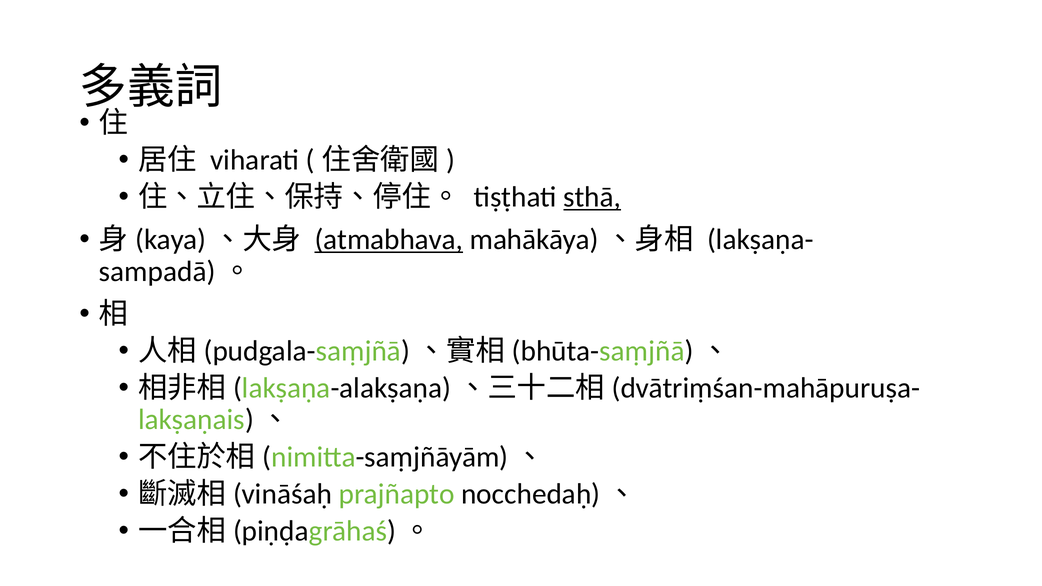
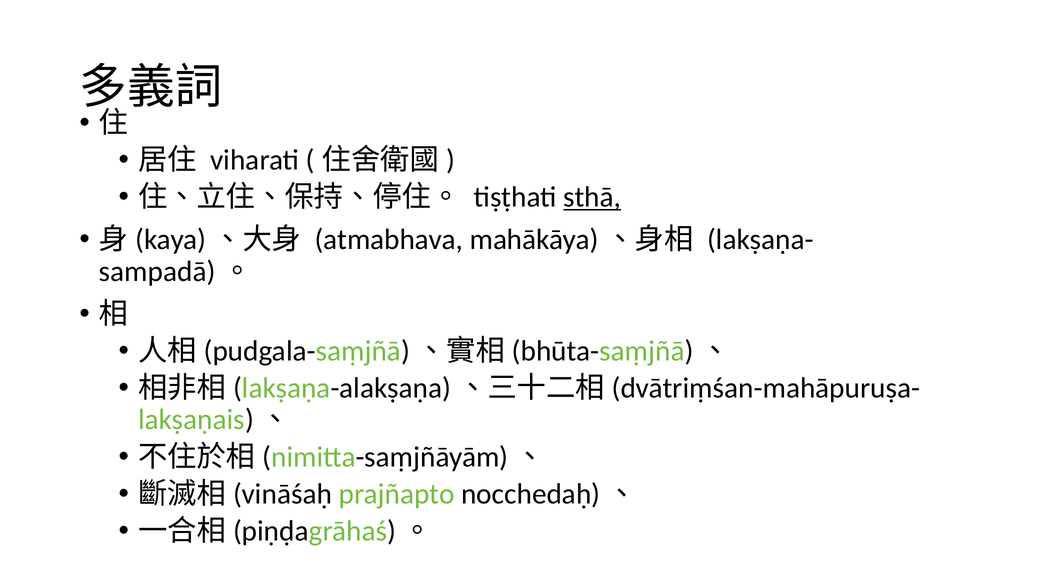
atmabhava underline: present -> none
